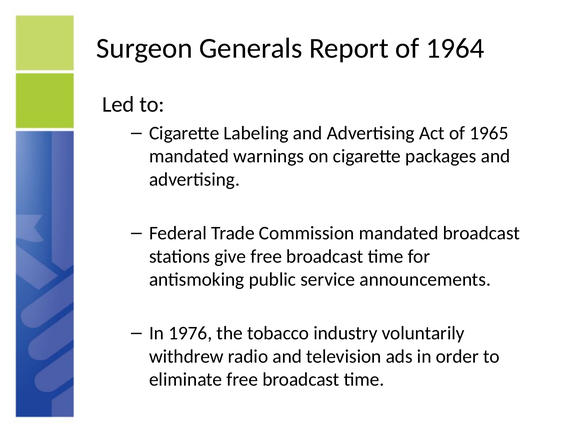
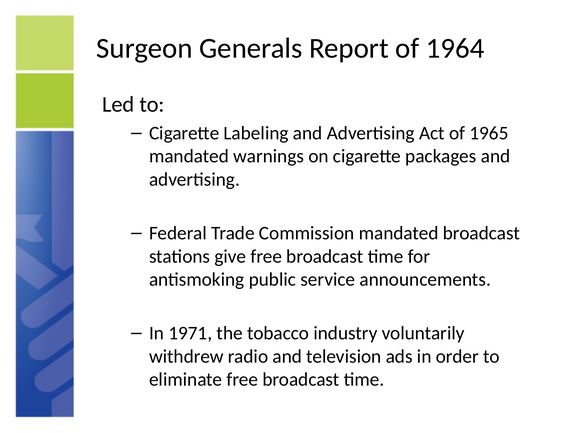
1976: 1976 -> 1971
